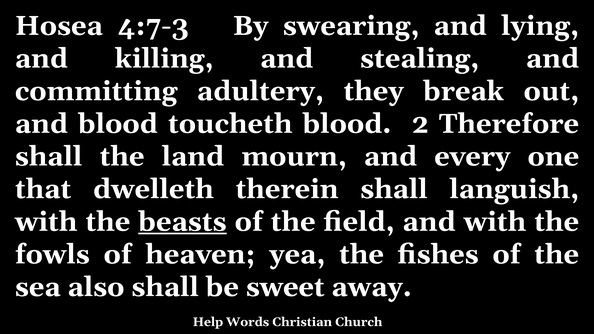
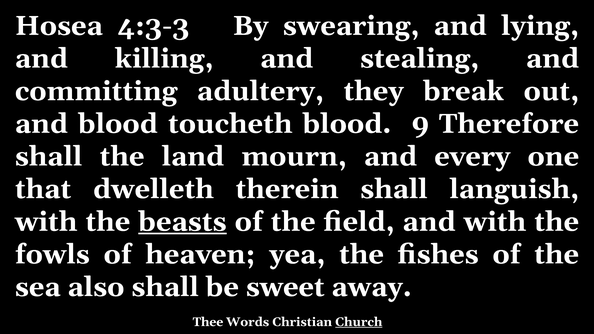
4:7-3: 4:7-3 -> 4:3-3
2: 2 -> 9
Help: Help -> Thee
Church underline: none -> present
